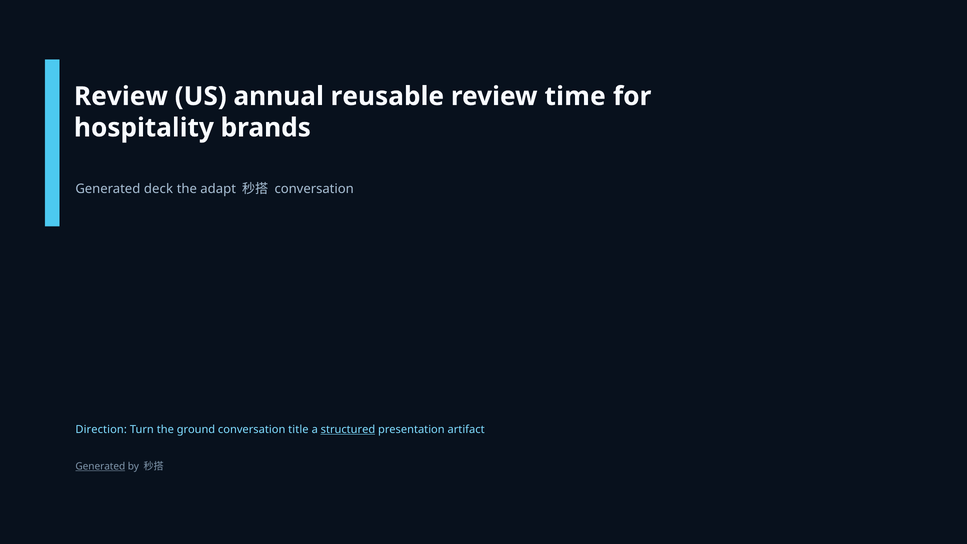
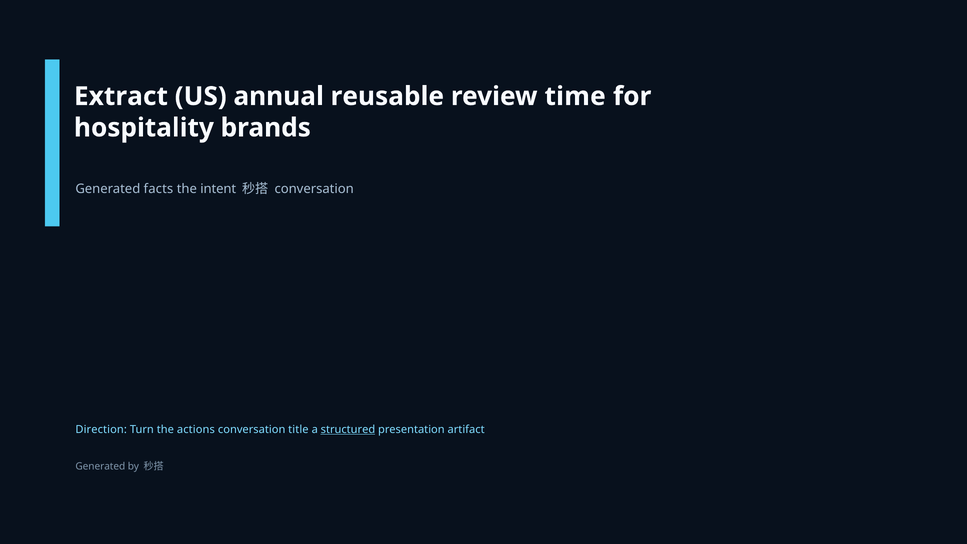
Review at (121, 96): Review -> Extract
deck: deck -> facts
adapt: adapt -> intent
ground: ground -> actions
Generated at (100, 466) underline: present -> none
